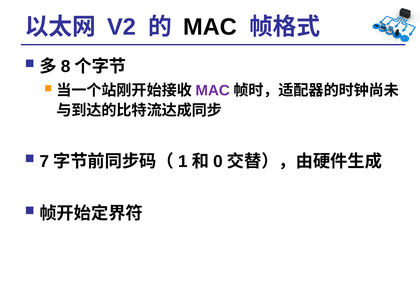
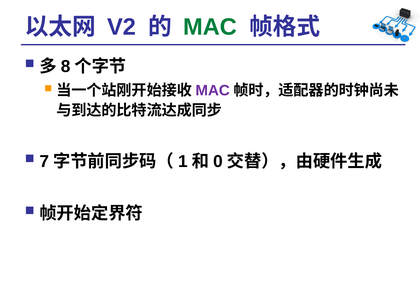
MAC at (210, 27) colour: black -> green
